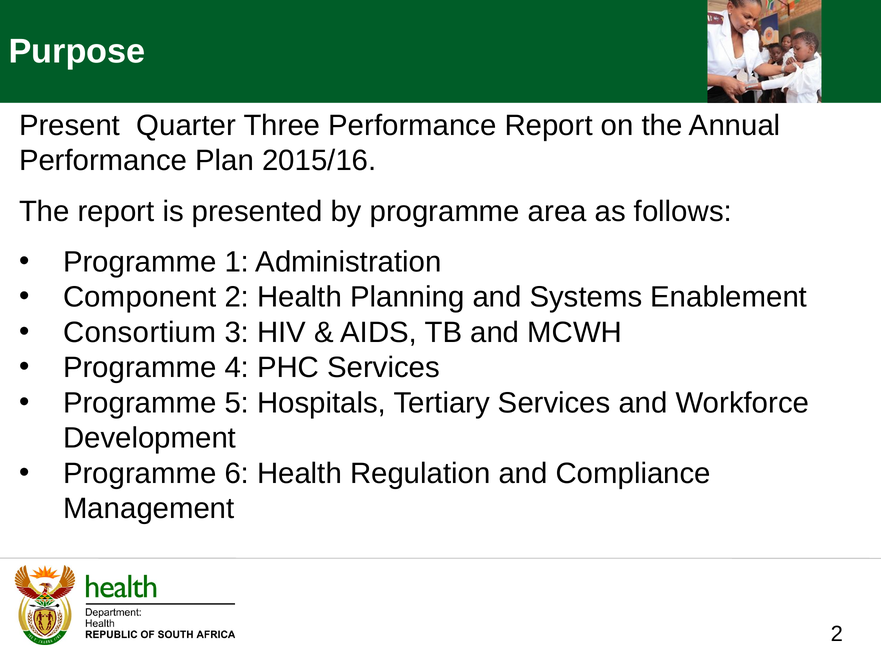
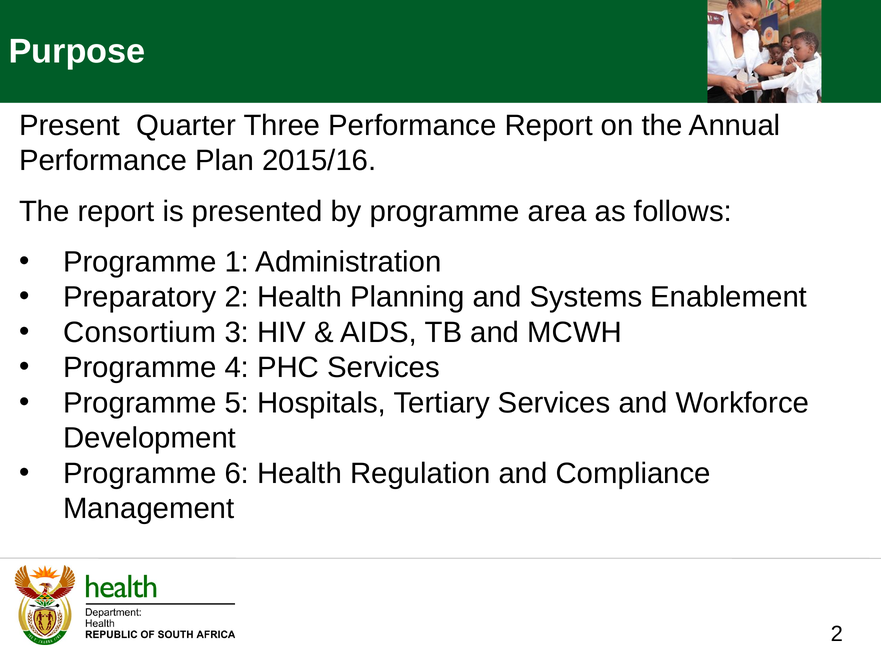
Component: Component -> Preparatory
